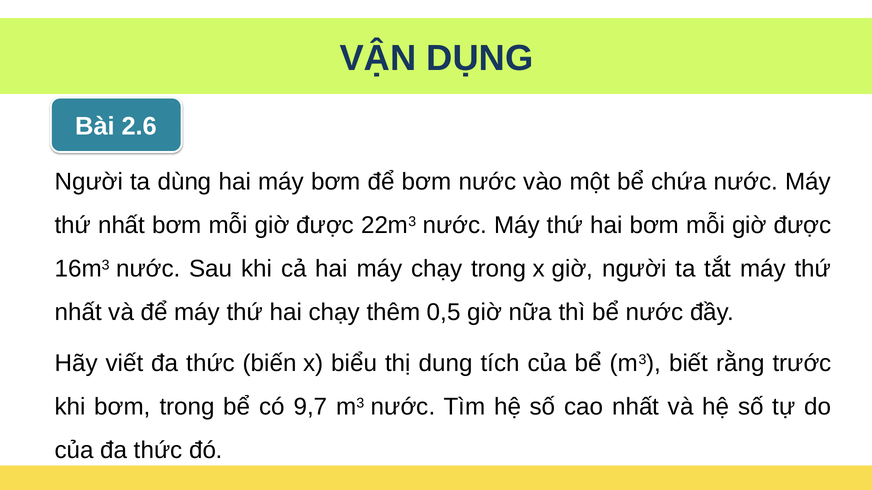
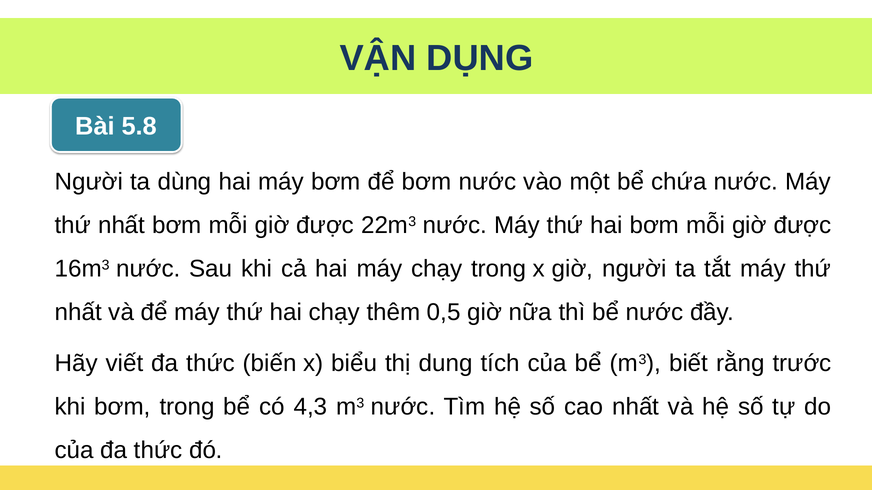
2.6: 2.6 -> 5.8
9,7: 9,7 -> 4,3
